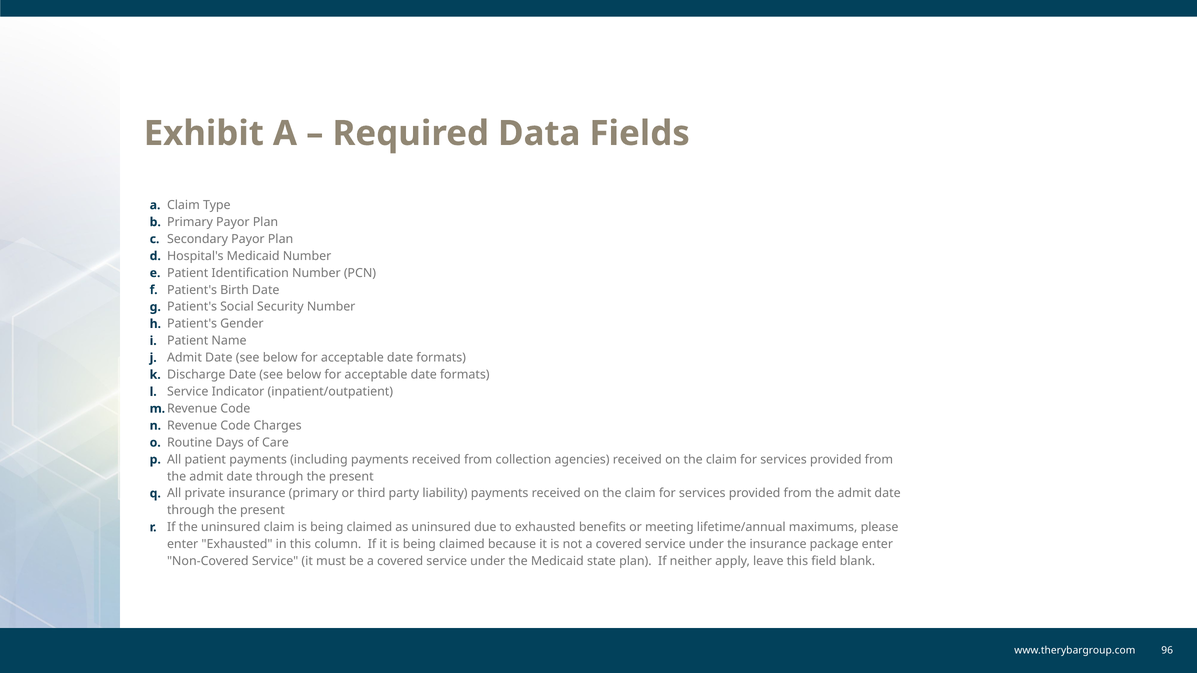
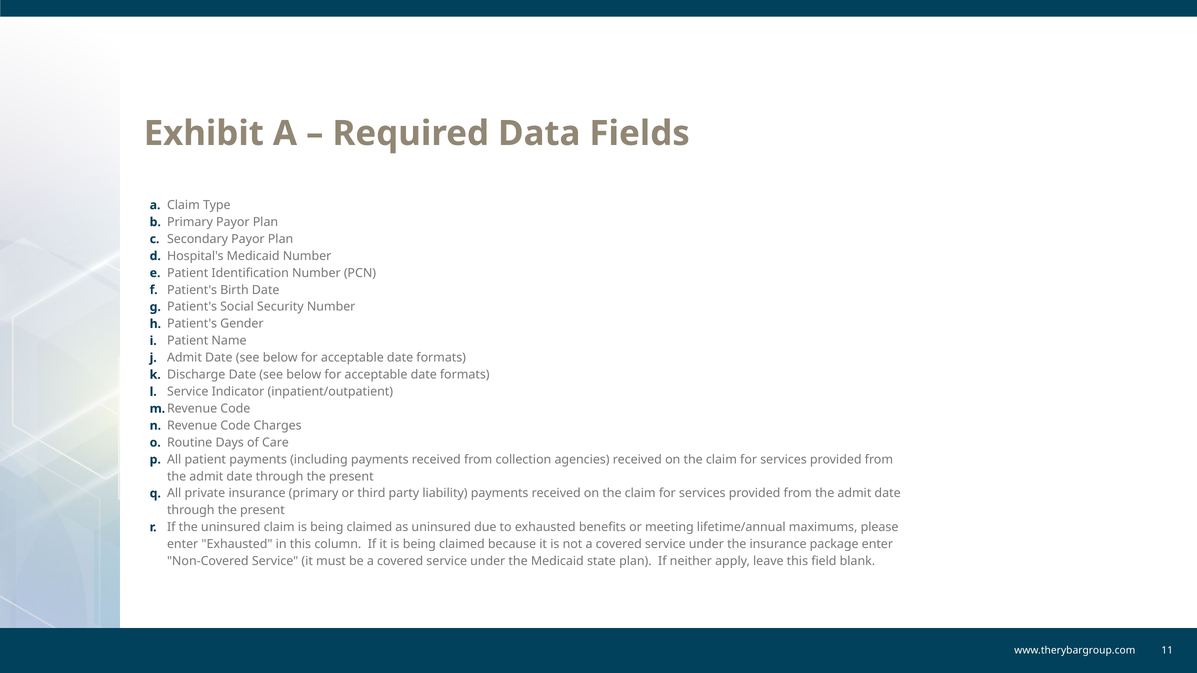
96: 96 -> 11
